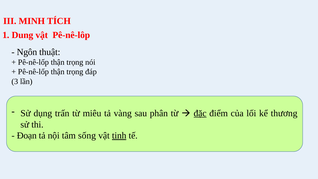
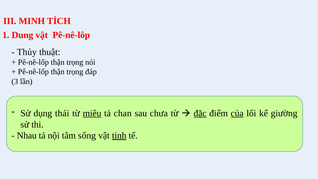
Ngôn: Ngôn -> Thủy
trấn: trấn -> thái
miêu underline: none -> present
vàng: vàng -> chan
phân: phân -> chưa
của underline: none -> present
thương: thương -> giường
Đoạn: Đoạn -> Nhau
